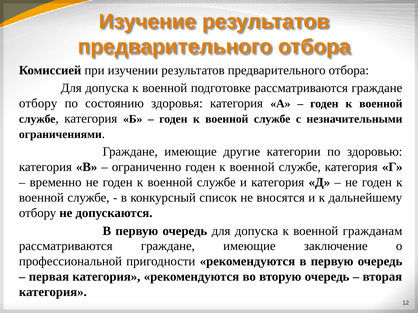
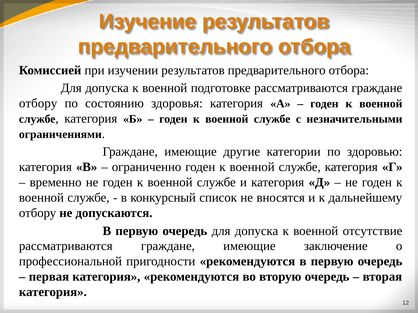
гражданам: гражданам -> отсутствие
